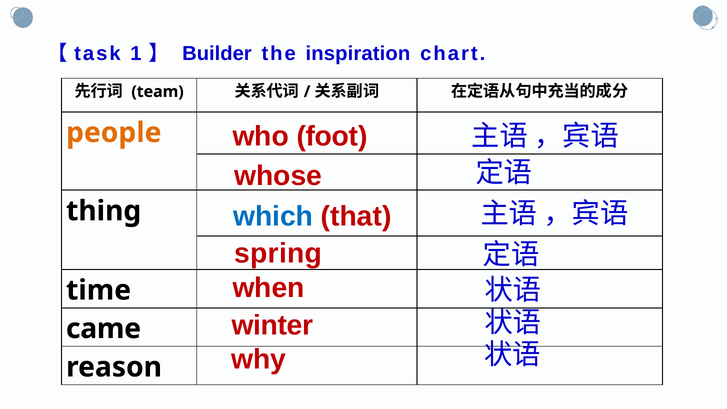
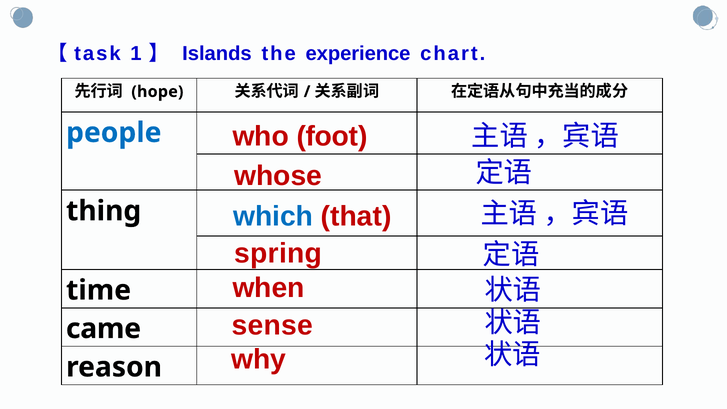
Builder: Builder -> Islands
inspiration: inspiration -> experience
team: team -> hope
people colour: orange -> blue
winter: winter -> sense
